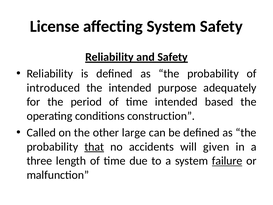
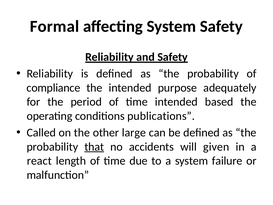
License: License -> Formal
introduced: introduced -> compliance
construction: construction -> publications
three: three -> react
failure underline: present -> none
